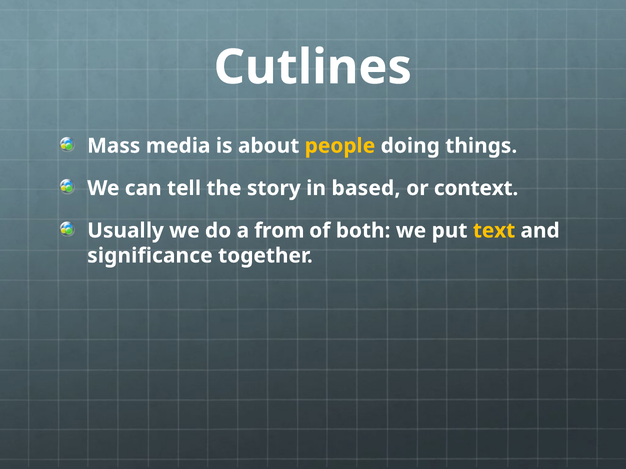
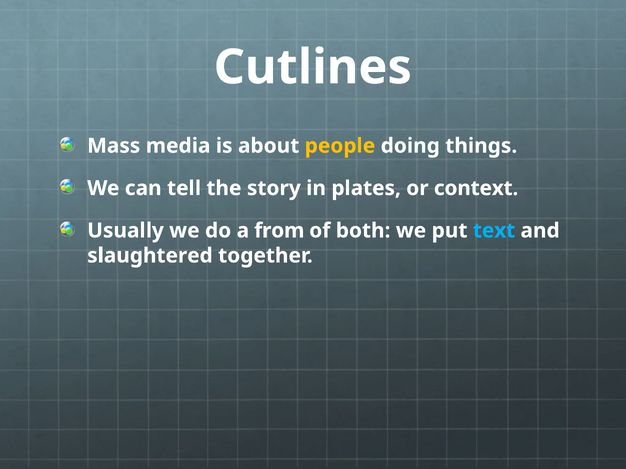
based: based -> plates
text colour: yellow -> light blue
significance: significance -> slaughtered
